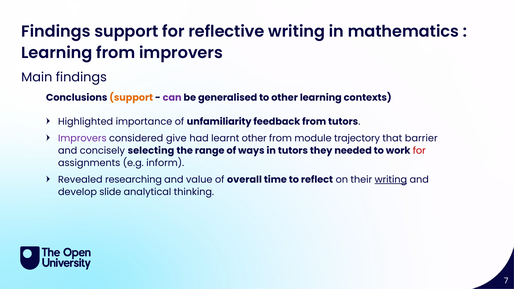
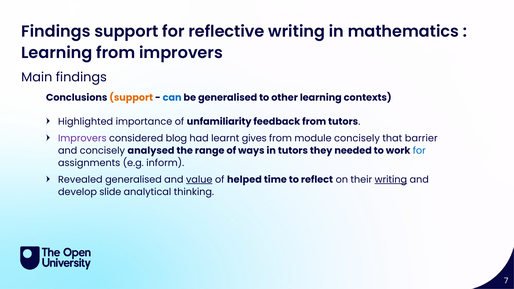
can colour: purple -> blue
give: give -> blog
learnt other: other -> gives
module trajectory: trajectory -> concisely
selecting: selecting -> analysed
for at (419, 151) colour: red -> blue
Revealed researching: researching -> generalised
value underline: none -> present
overall: overall -> helped
